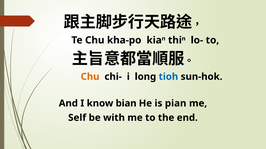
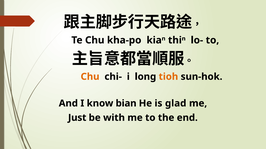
tioh colour: blue -> orange
pian: pian -> glad
Self: Self -> Just
